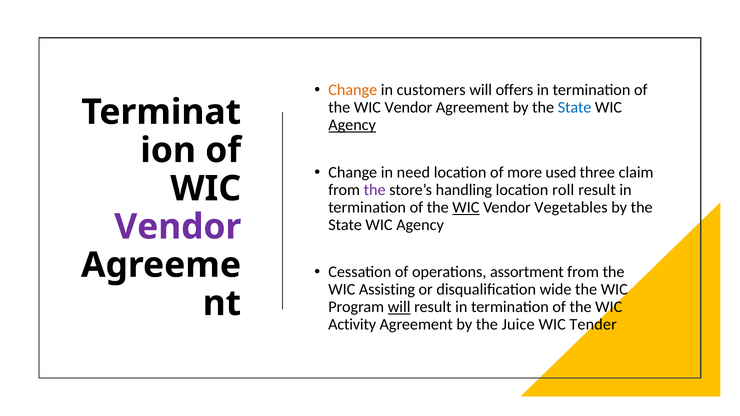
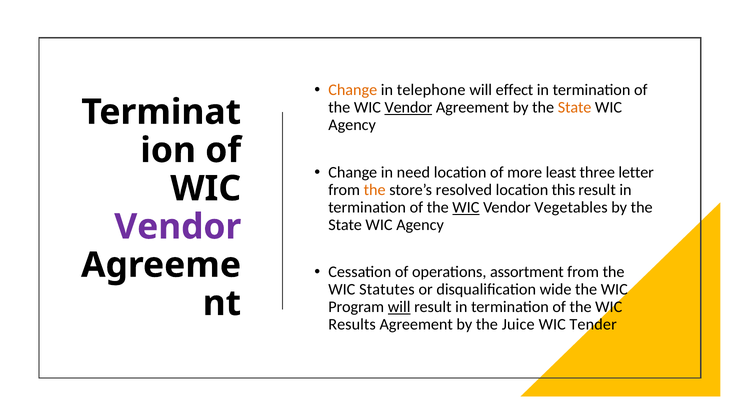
customers: customers -> telephone
offers: offers -> effect
Vendor at (408, 108) underline: none -> present
State at (575, 108) colour: blue -> orange
Agency at (352, 125) underline: present -> none
used: used -> least
claim: claim -> letter
the at (375, 190) colour: purple -> orange
handling: handling -> resolved
roll: roll -> this
Assisting: Assisting -> Statutes
Activity: Activity -> Results
